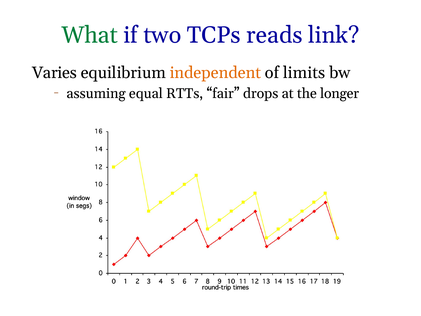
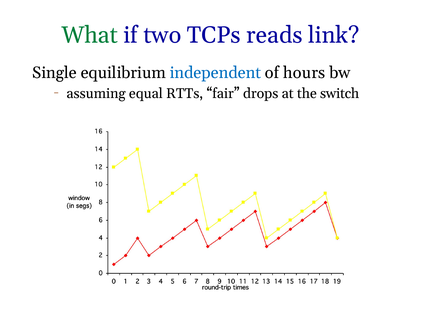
Varies: Varies -> Single
independent colour: orange -> blue
limits: limits -> hours
longer: longer -> switch
